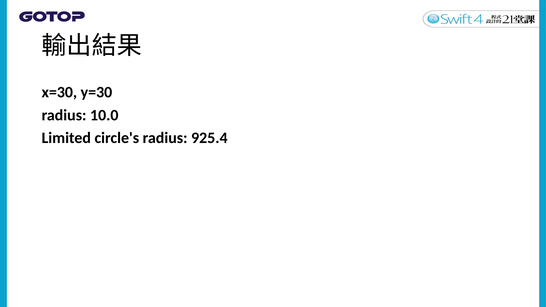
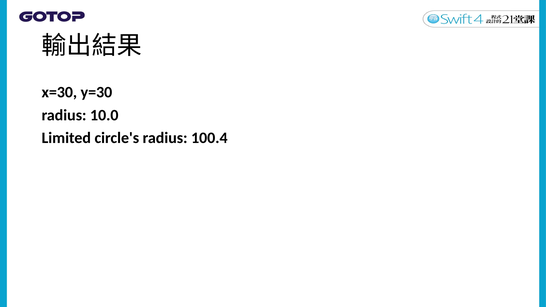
925.4: 925.4 -> 100.4
